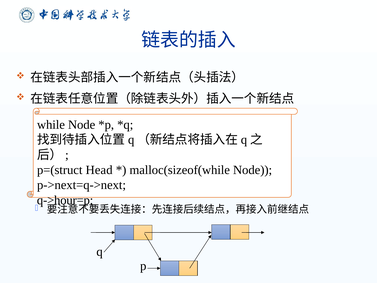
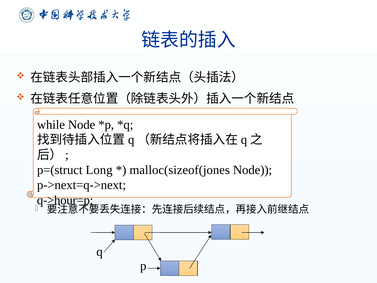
Head: Head -> Long
malloc(sizeof(while: malloc(sizeof(while -> malloc(sizeof(jones
